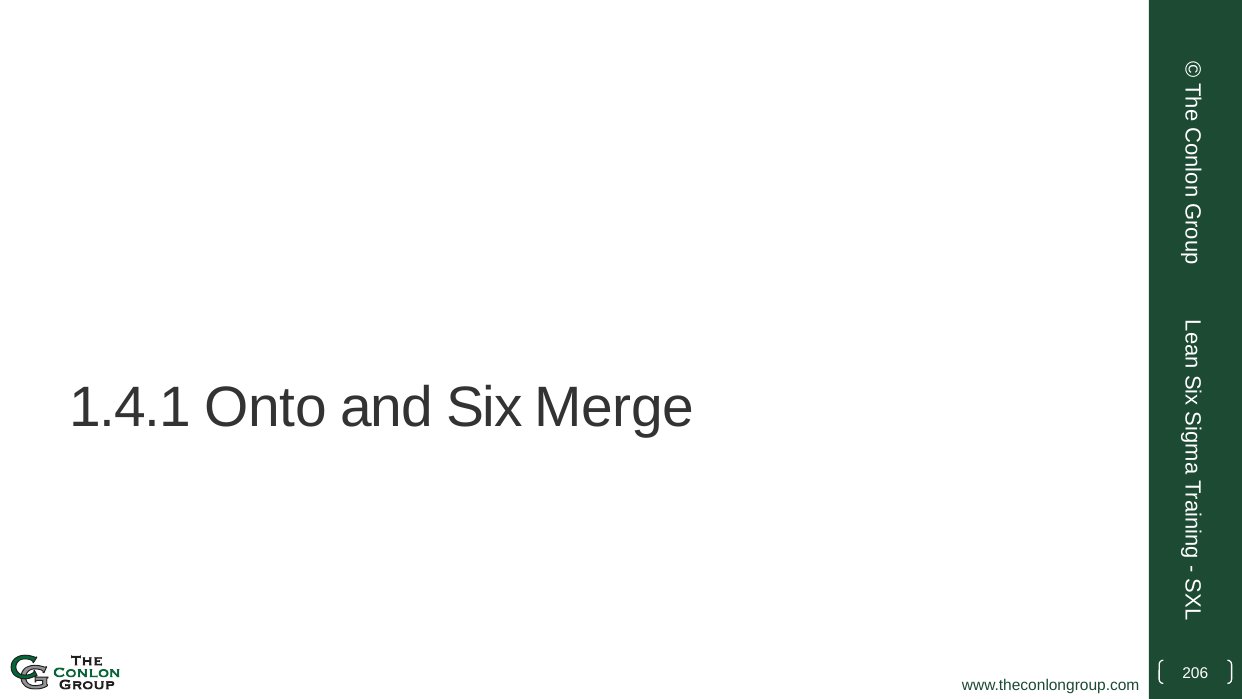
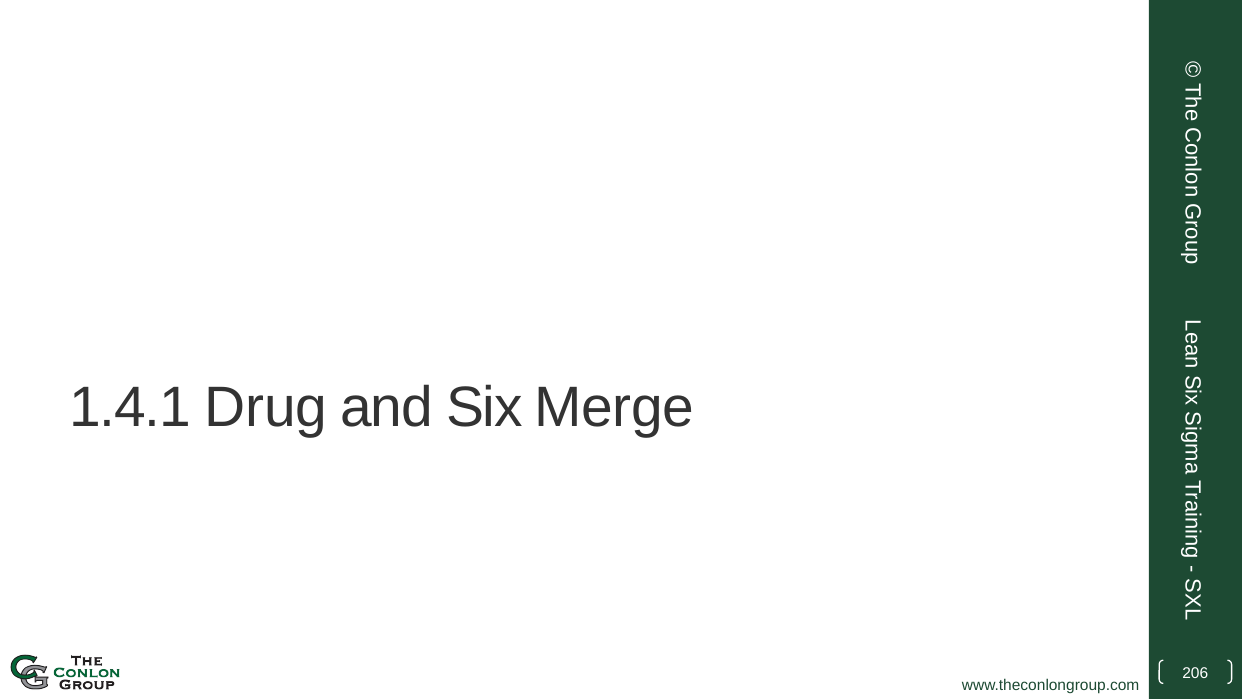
Onto: Onto -> Drug
